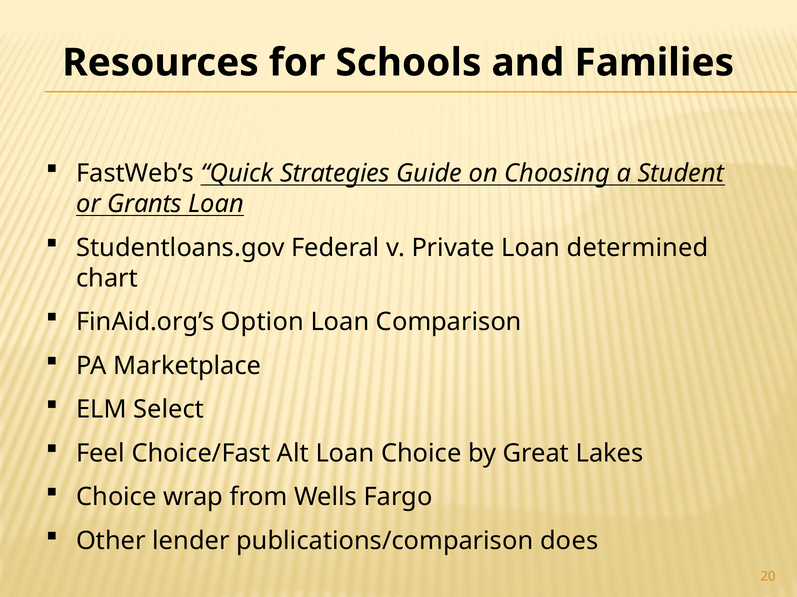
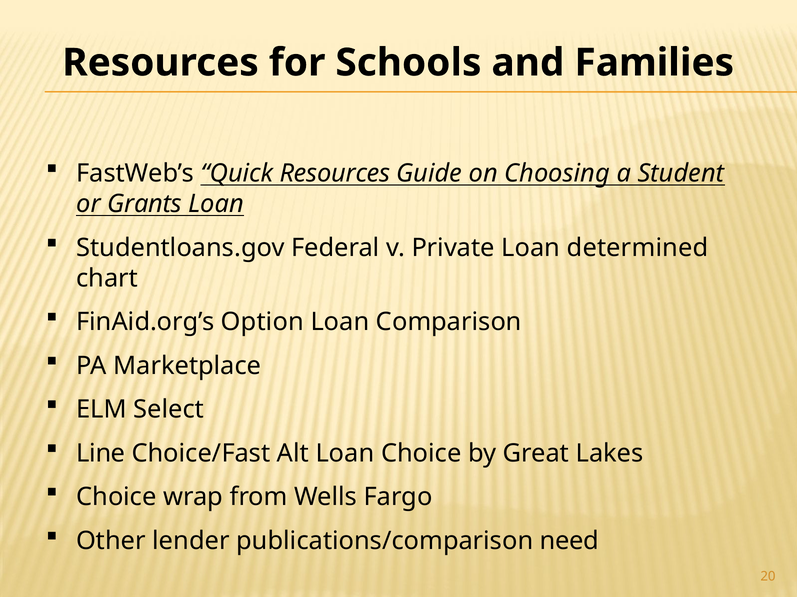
Quick Strategies: Strategies -> Resources
Feel: Feel -> Line
does: does -> need
